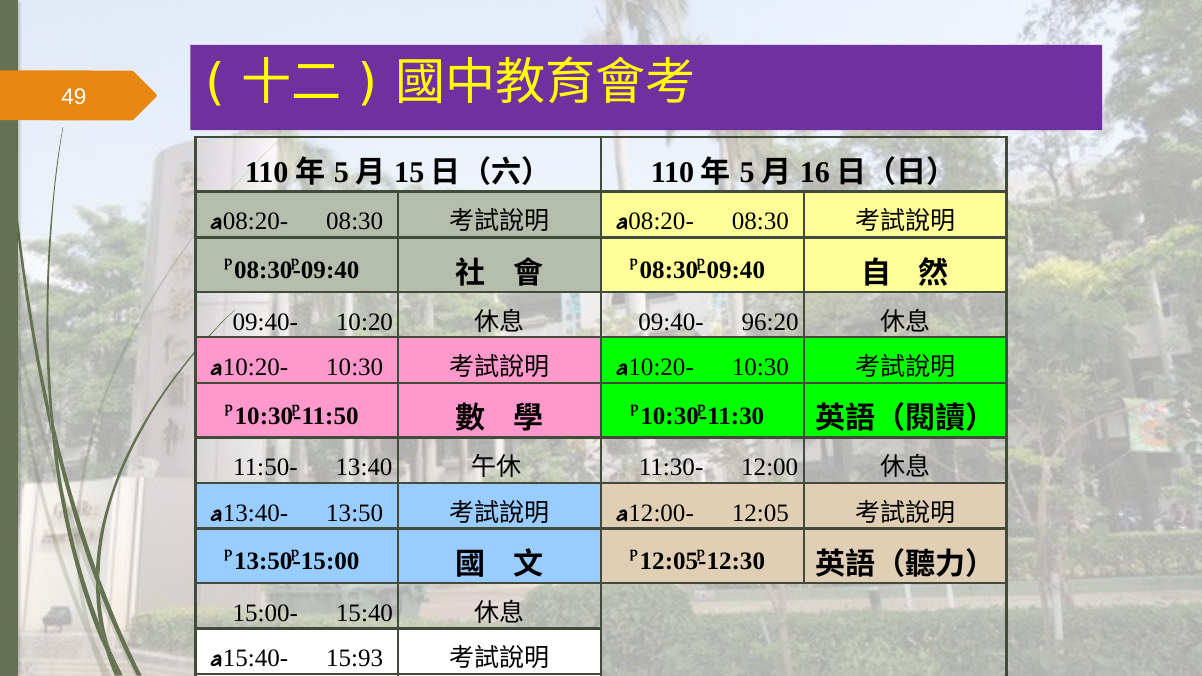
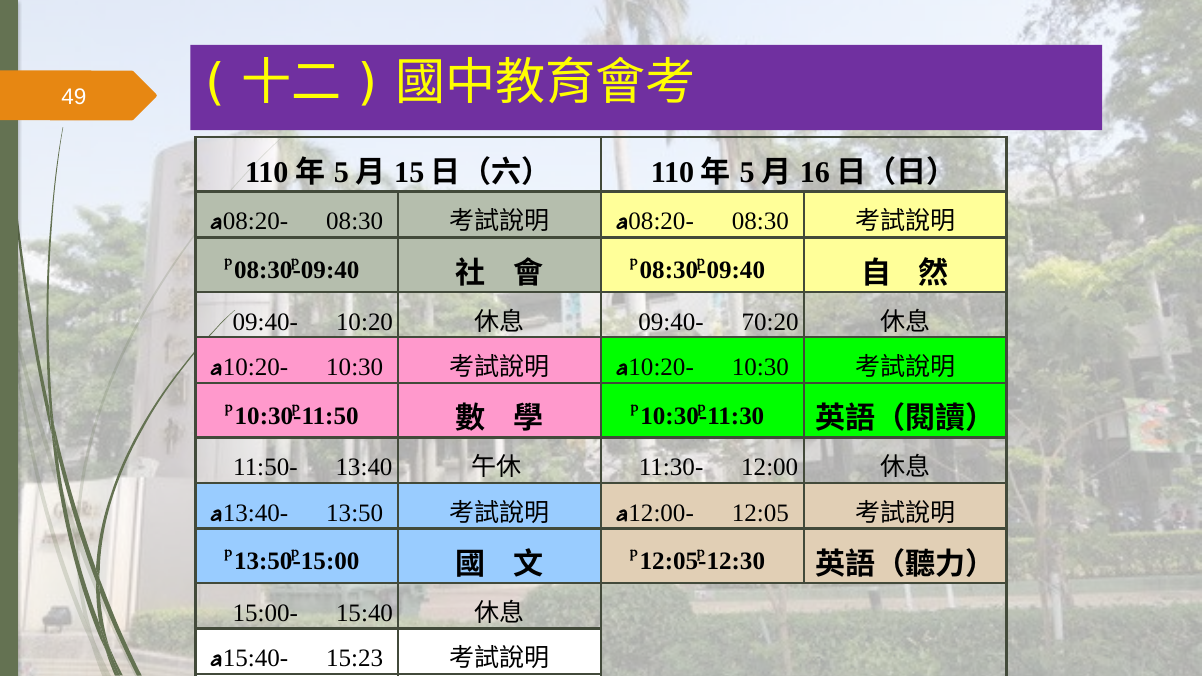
96:20: 96:20 -> 70:20
15:93: 15:93 -> 15:23
